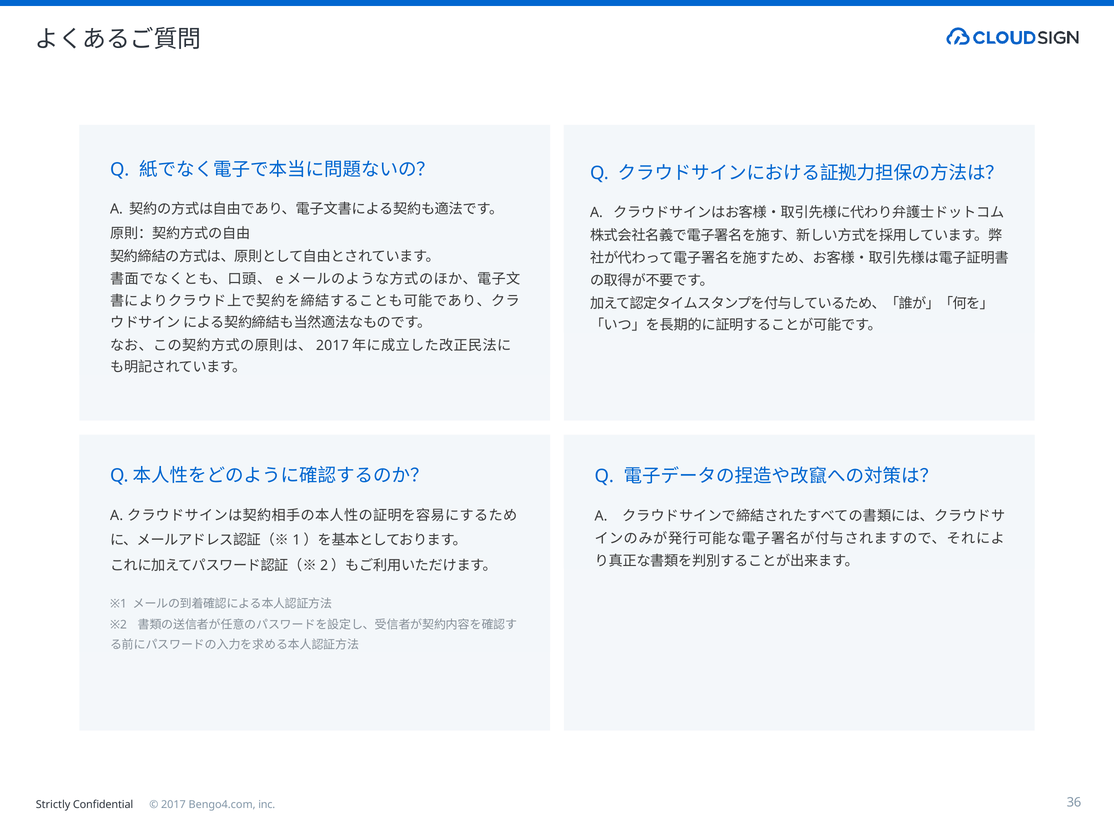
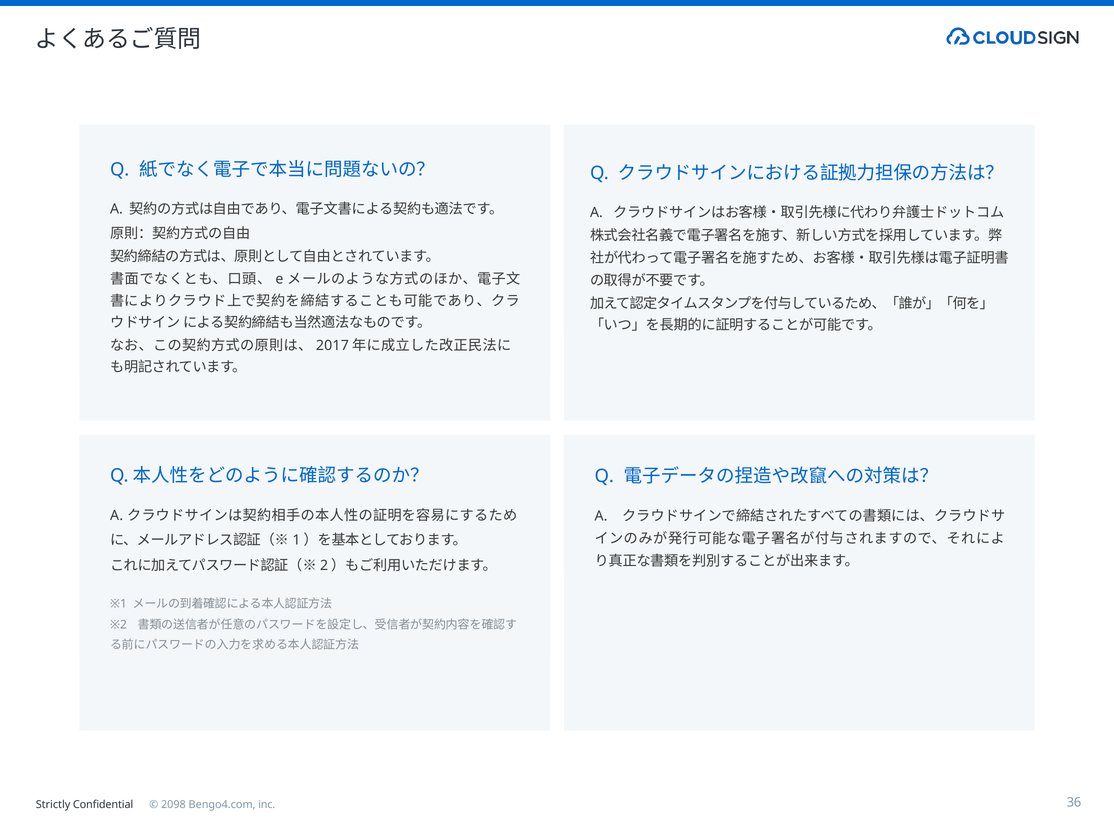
2017 at (173, 805): 2017 -> 2098
